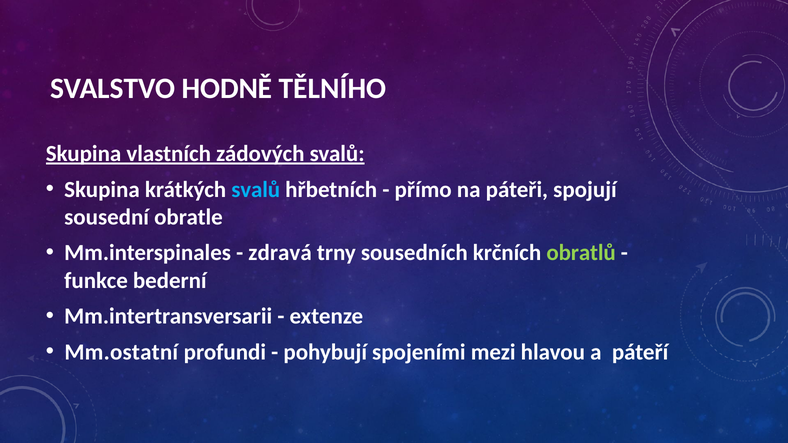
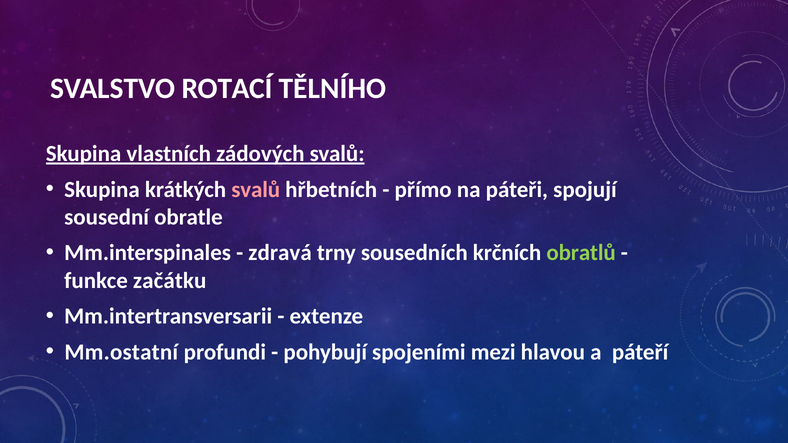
HODNĚ: HODNĚ -> ROTACÍ
svalů at (256, 190) colour: light blue -> pink
bederní: bederní -> začátku
